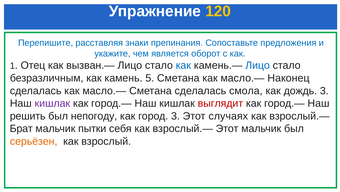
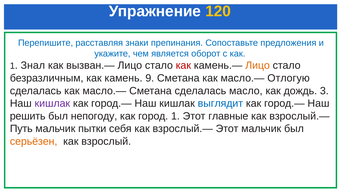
Отец: Отец -> Знал
как at (183, 65) colour: blue -> red
Лицо at (258, 65) colour: blue -> orange
5: 5 -> 9
Наконец: Наконец -> Отлогую
смола: смола -> масло
выглядит colour: red -> blue
город 3: 3 -> 1
случаях: случаях -> главные
Брат: Брат -> Путь
